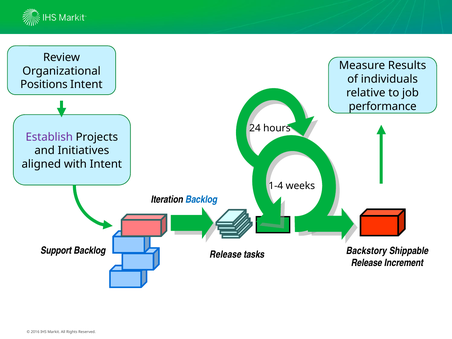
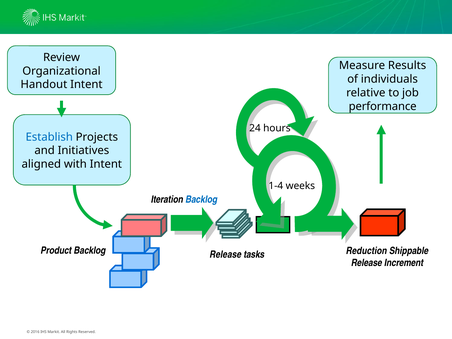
Positions: Positions -> Handout
Establish colour: purple -> blue
Support: Support -> Product
Backstory: Backstory -> Reduction
